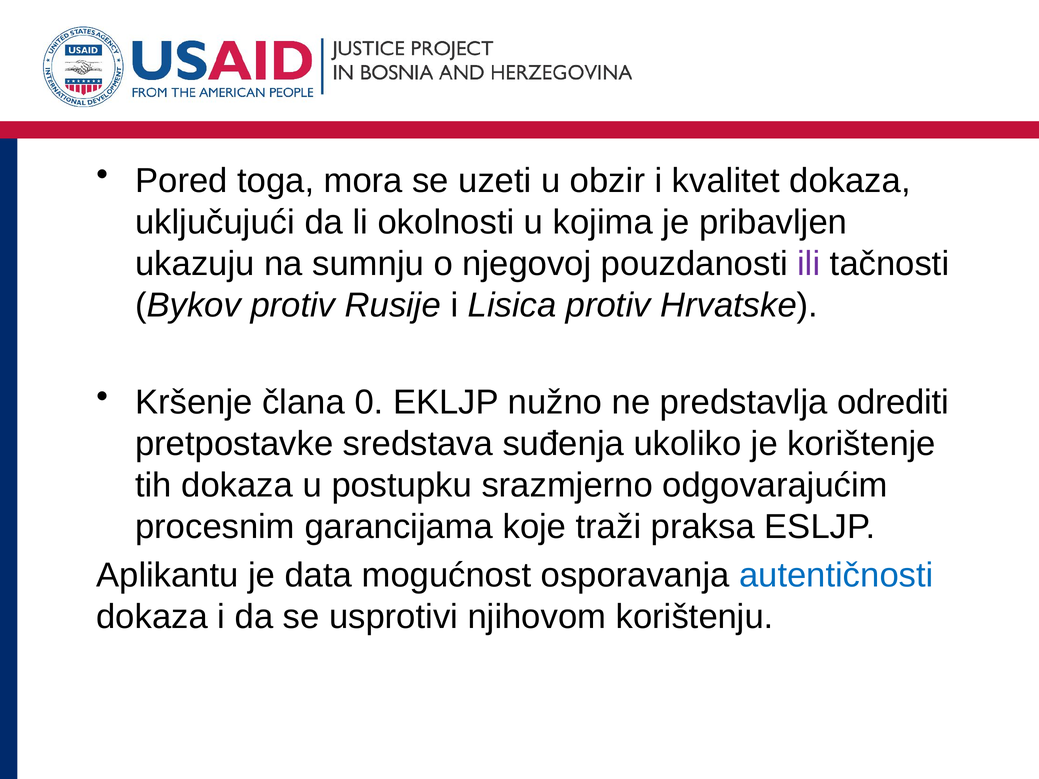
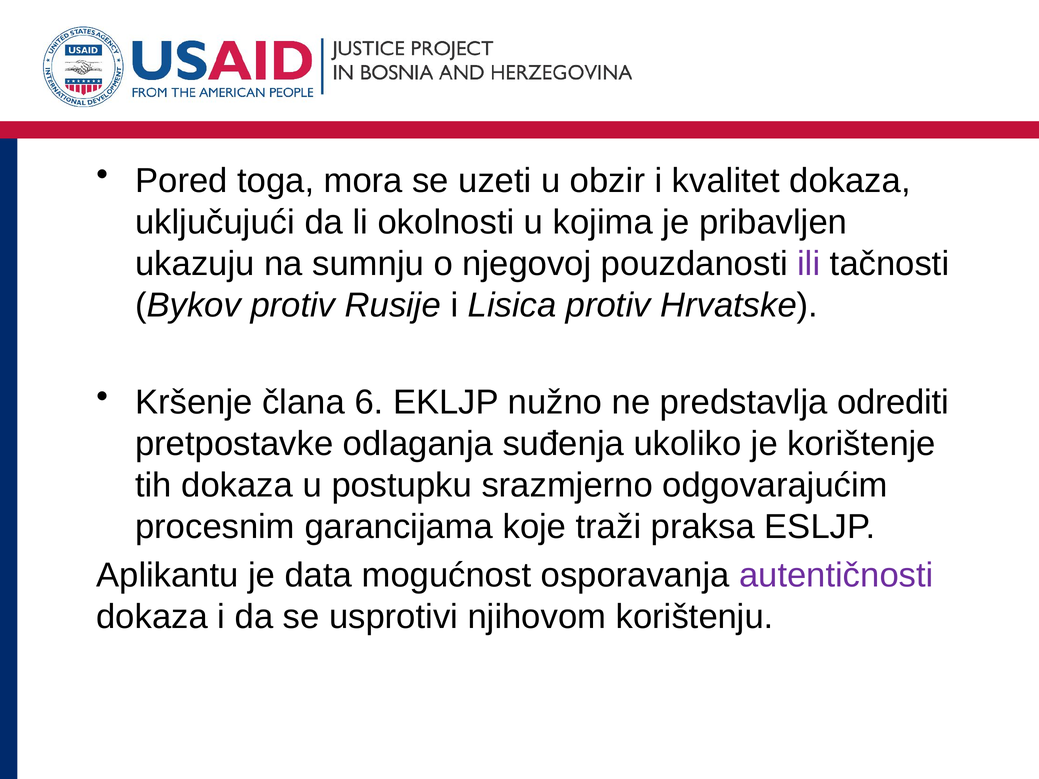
0: 0 -> 6
sredstava: sredstava -> odlaganja
autentičnosti colour: blue -> purple
